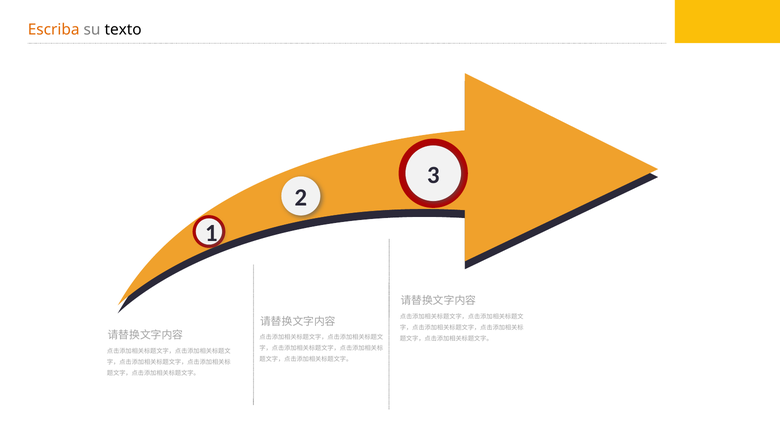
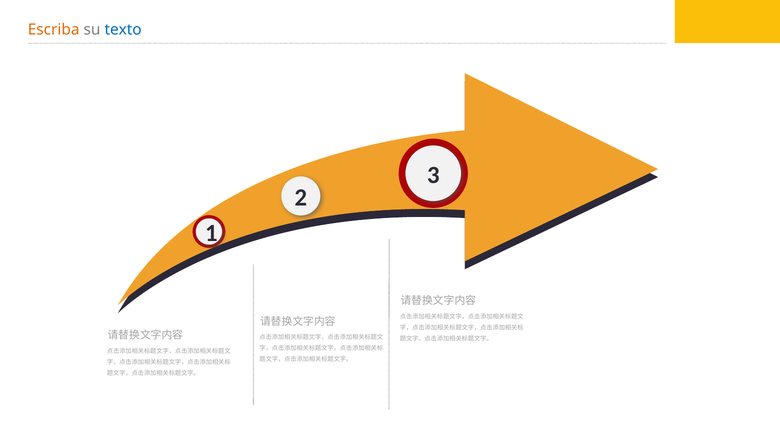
texto colour: black -> blue
